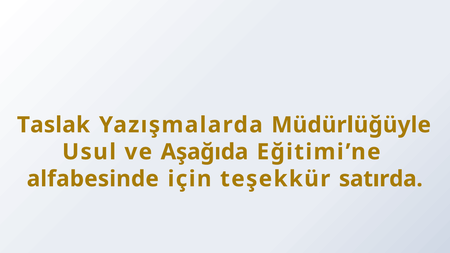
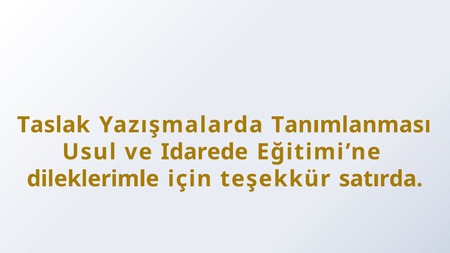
Müdürlüğüyle: Müdürlüğüyle -> Tanımlanması
Aşağıda: Aşağıda -> Idarede
alfabesinde: alfabesinde -> dileklerimle
